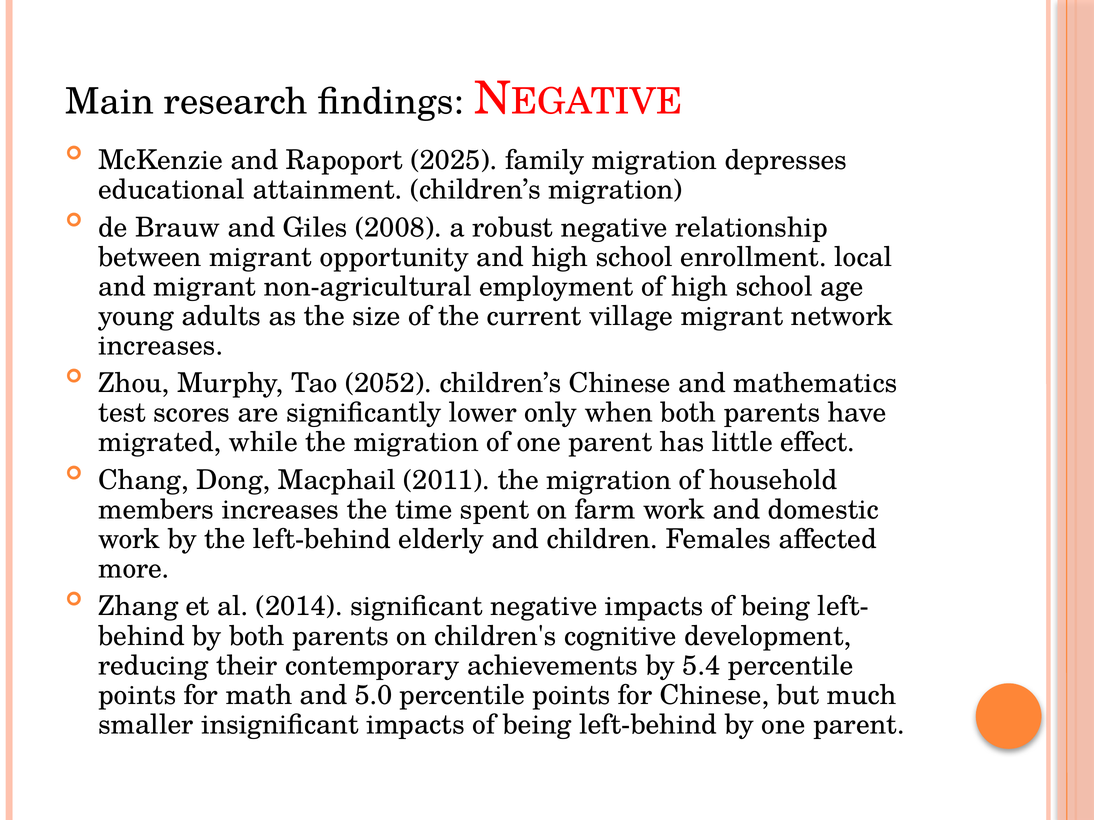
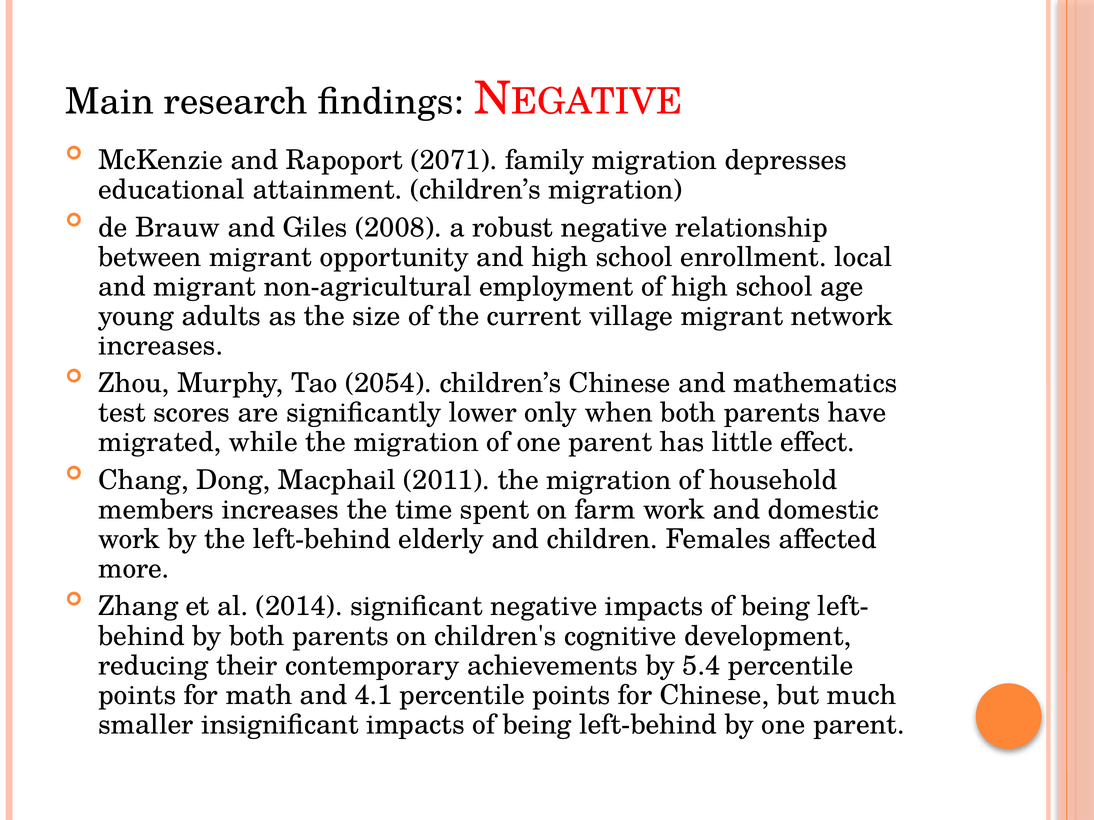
2025: 2025 -> 2071
2052: 2052 -> 2054
5.0: 5.0 -> 4.1
